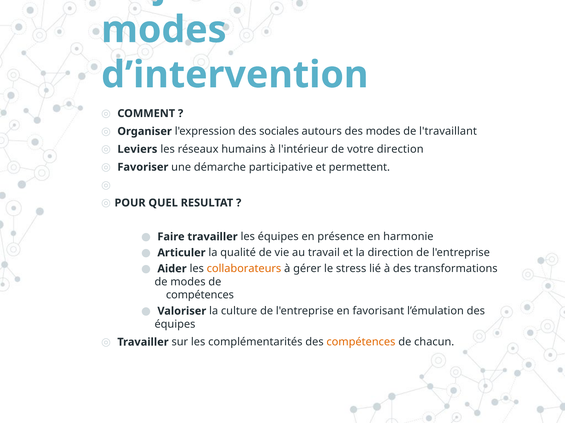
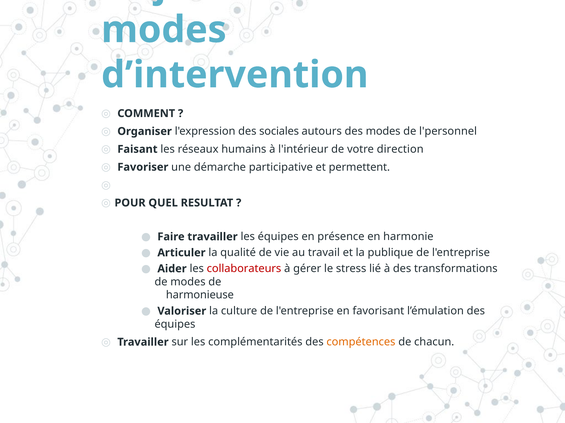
l'travaillant: l'travaillant -> l'personnel
Leviers: Leviers -> Faisant
la direction: direction -> publique
collaborateurs colour: orange -> red
compétences at (200, 296): compétences -> harmonieuse
